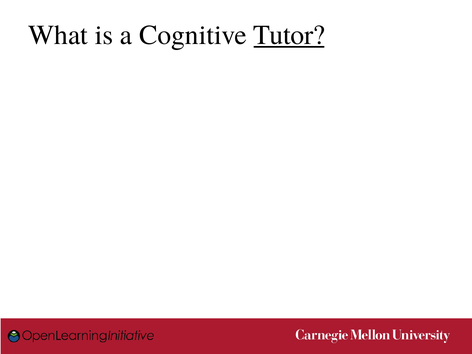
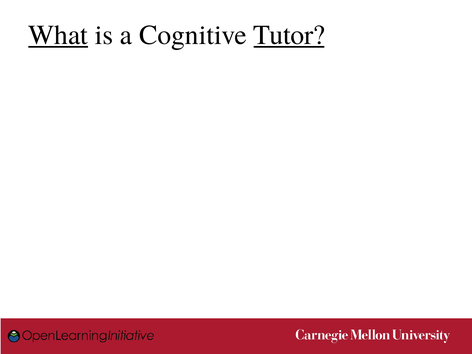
What at (58, 35) underline: none -> present
